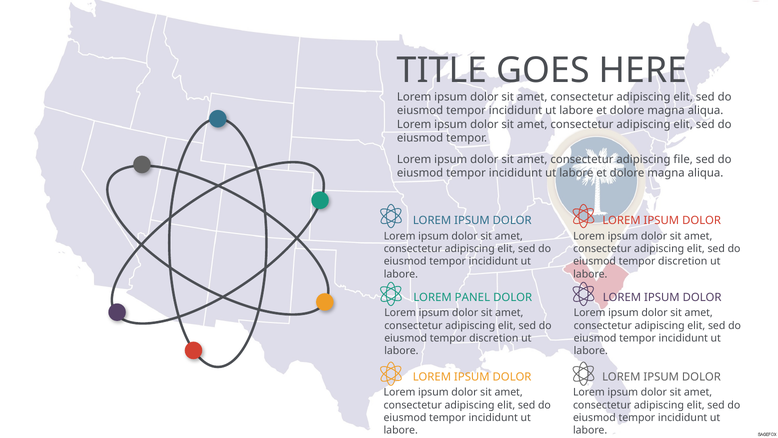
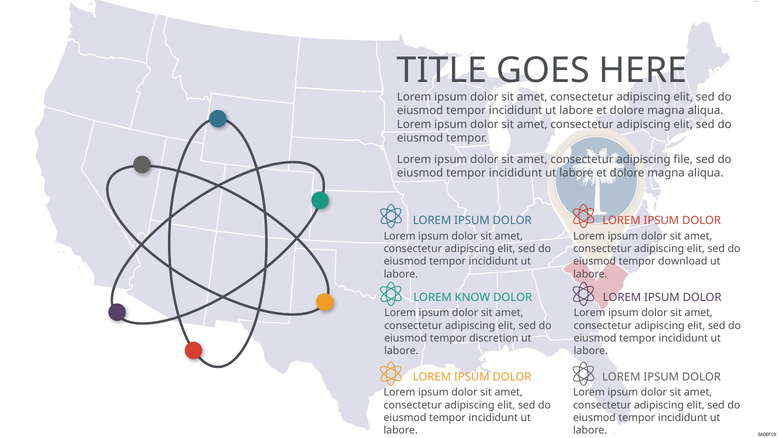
discretion at (683, 261): discretion -> download
PANEL: PANEL -> KNOW
